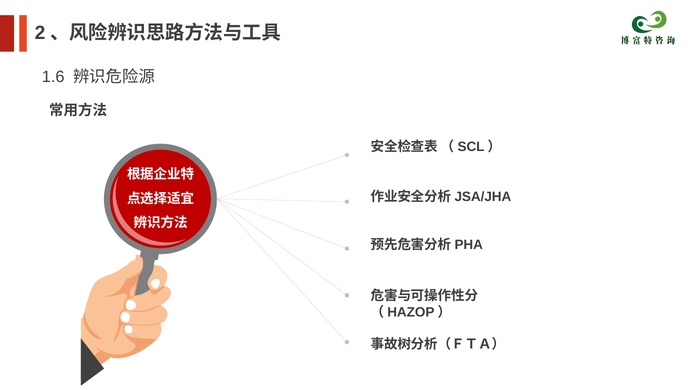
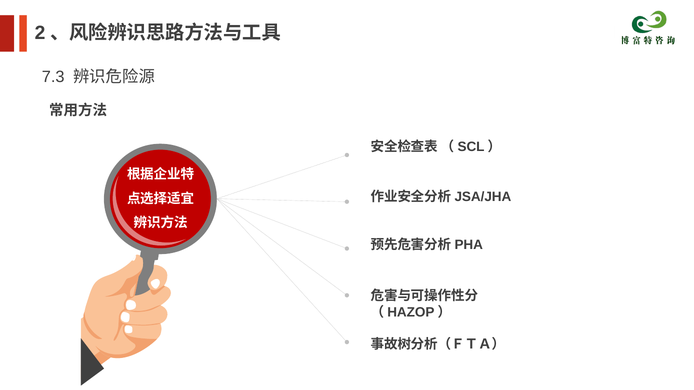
1.6: 1.6 -> 7.3
